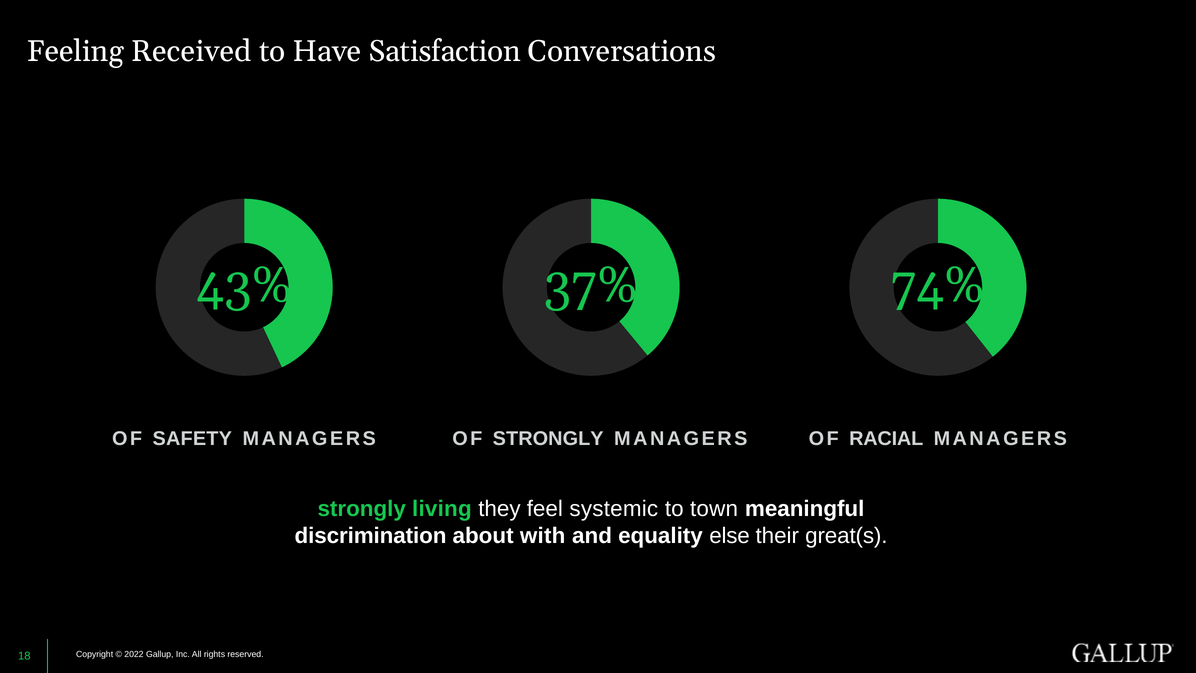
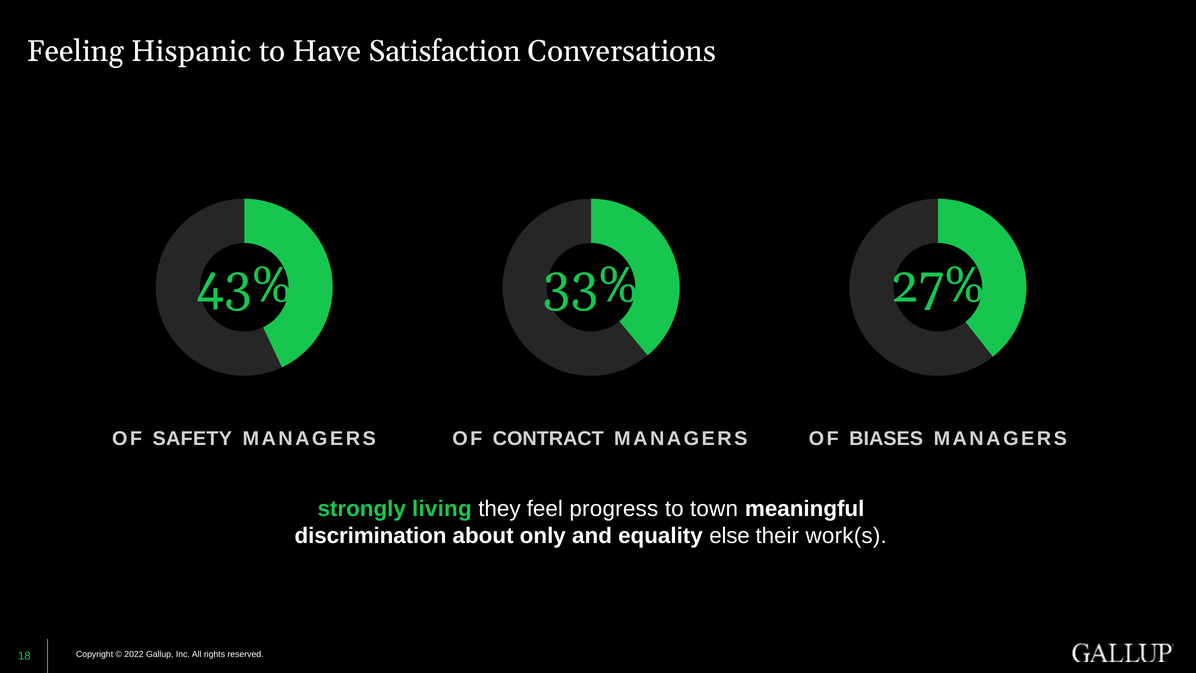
Received: Received -> Hispanic
37%: 37% -> 33%
74%: 74% -> 27%
OF STRONGLY: STRONGLY -> CONTRACT
RACIAL: RACIAL -> BIASES
systemic: systemic -> progress
with: with -> only
great(s: great(s -> work(s
